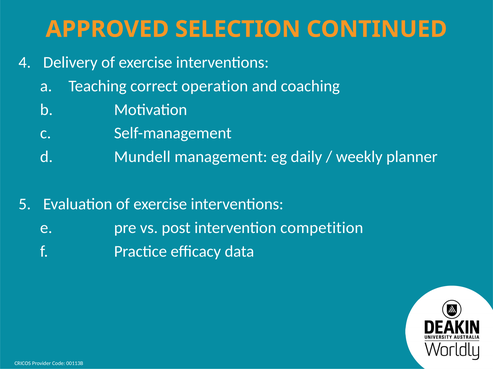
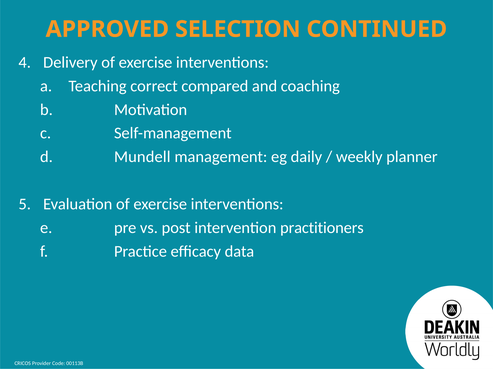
operation: operation -> compared
competition: competition -> practitioners
